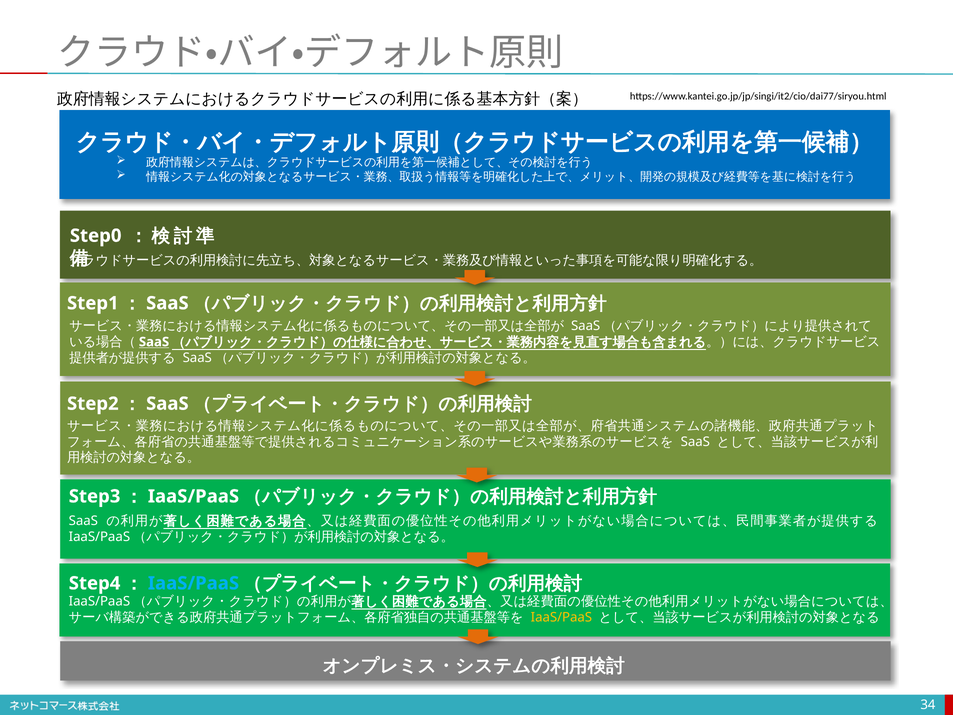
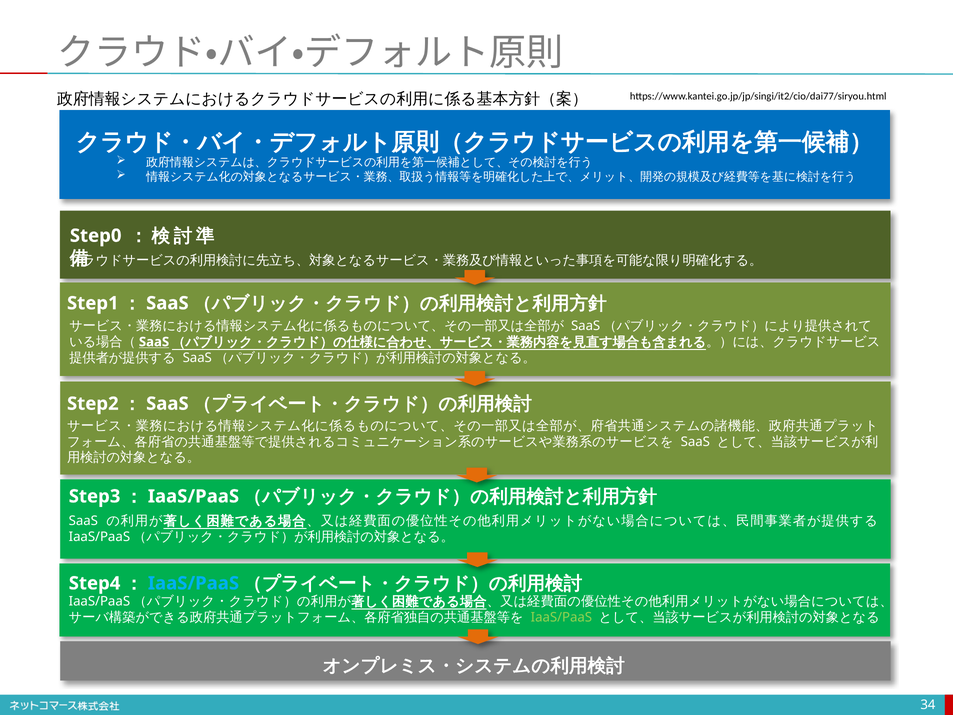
IaaS/PaaS at (561, 617) colour: yellow -> light green
